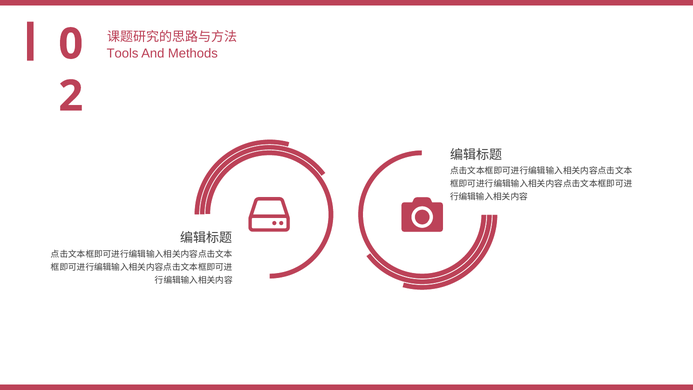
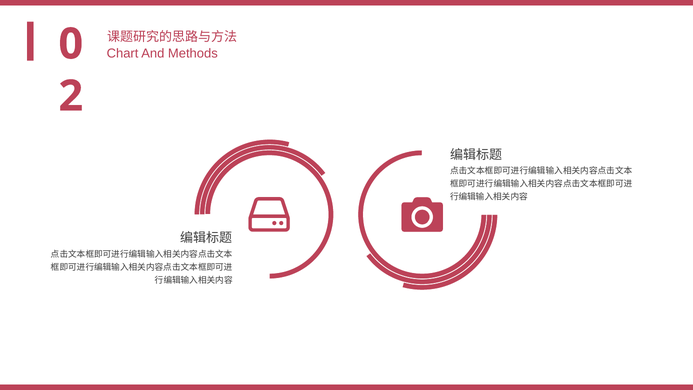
Tools: Tools -> Chart
